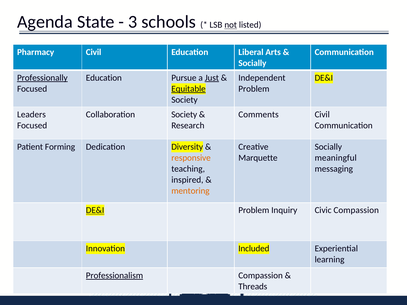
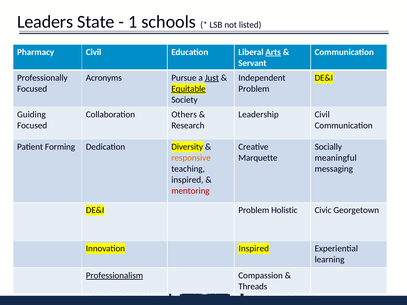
Agenda: Agenda -> Leaders
3: 3 -> 1
not underline: present -> none
Arts underline: none -> present
Socially at (252, 63): Socially -> Servant
Professionally underline: present -> none
Education at (104, 78): Education -> Acronyms
Leaders: Leaders -> Guiding
Collaboration Society: Society -> Others
Comments: Comments -> Leadership
mentoring colour: orange -> red
DE&I at (95, 210) underline: present -> none
Inquiry: Inquiry -> Holistic
Civic Compassion: Compassion -> Georgetown
Innovation Included: Included -> Inspired
